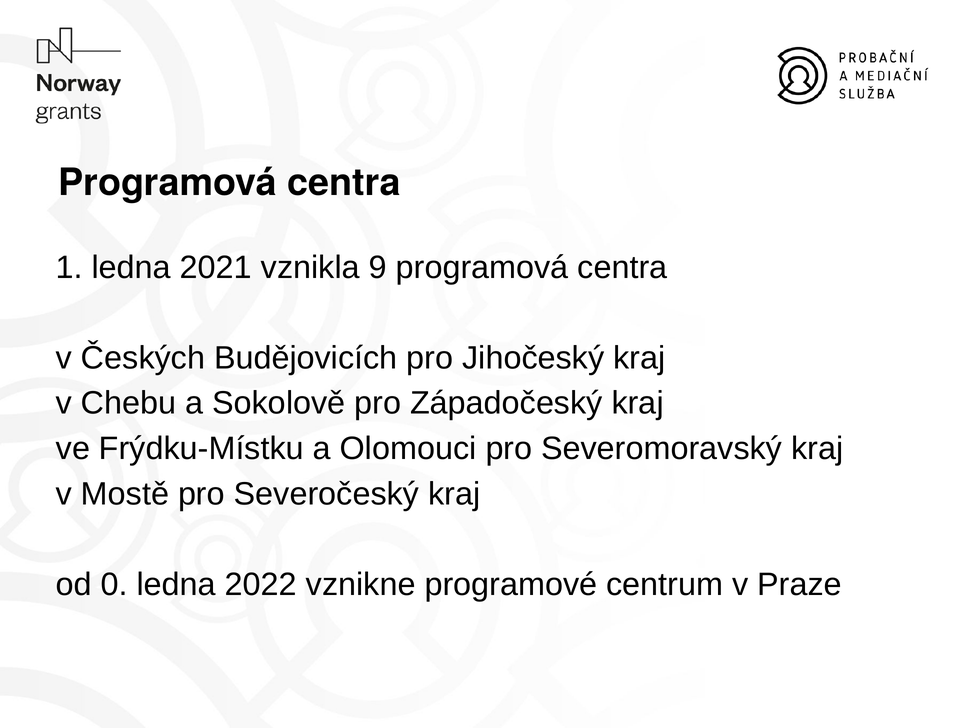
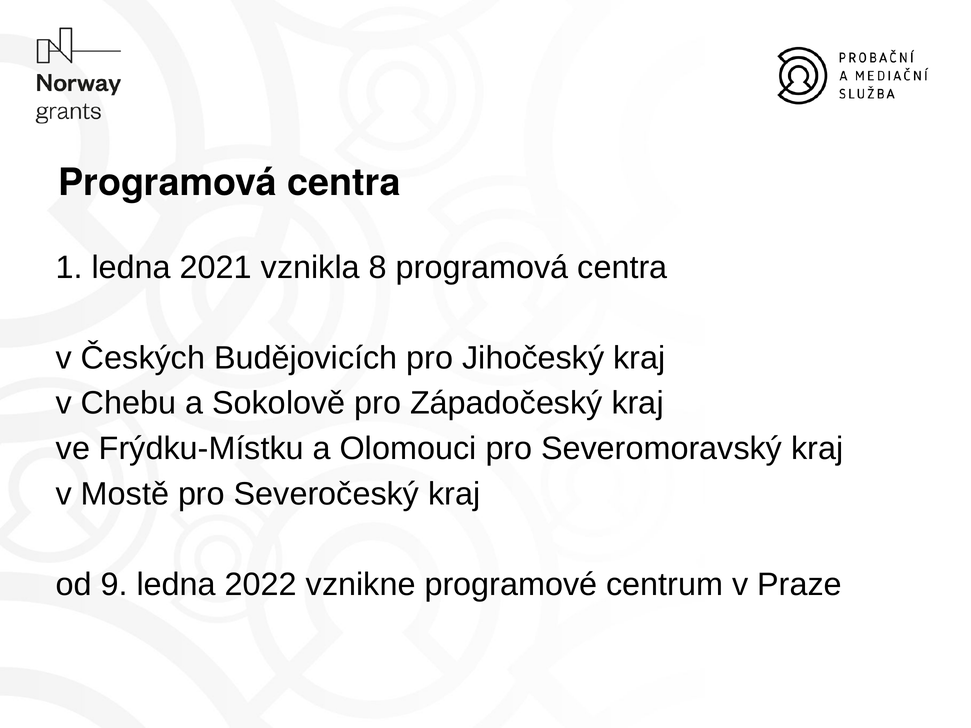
9: 9 -> 8
0: 0 -> 9
